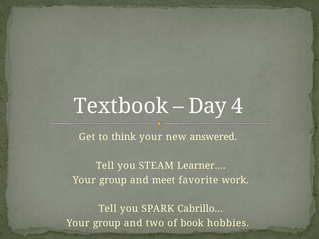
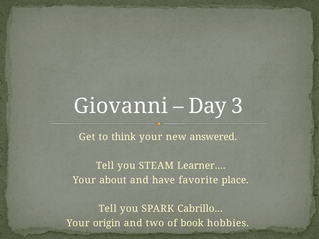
Textbook: Textbook -> Giovanni
4: 4 -> 3
group at (113, 180): group -> about
meet: meet -> have
work: work -> place
group at (107, 223): group -> origin
